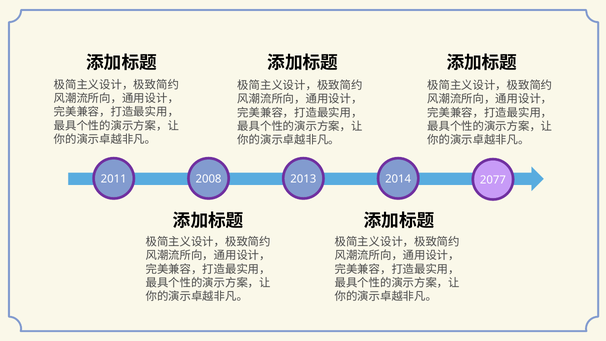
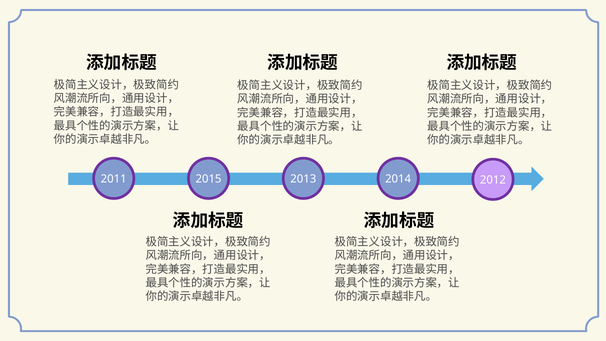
2008: 2008 -> 2015
2077: 2077 -> 2012
